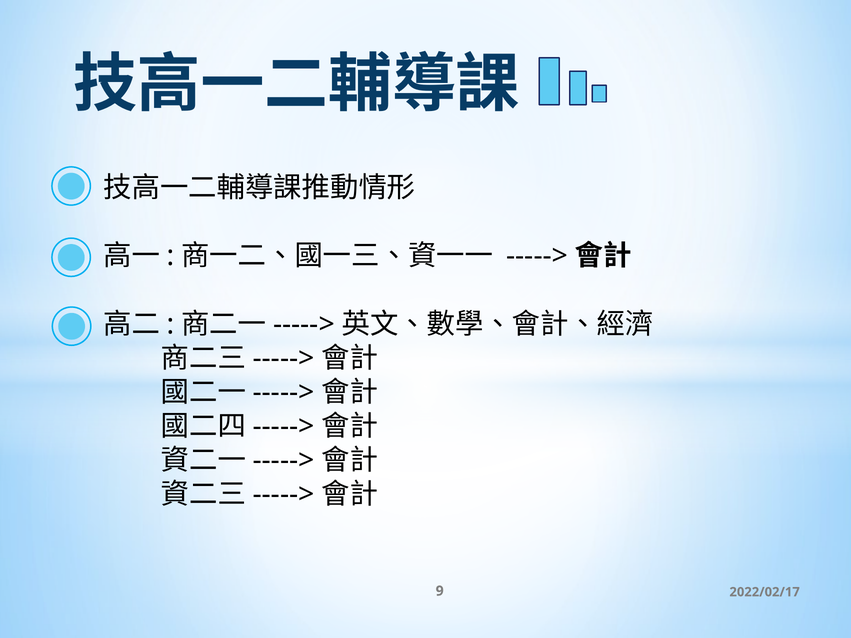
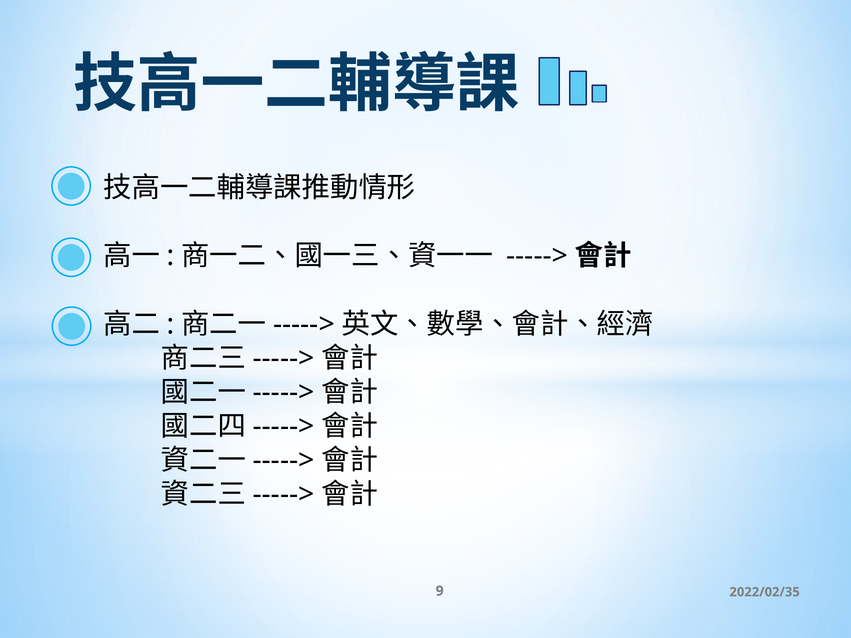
2022/02/17: 2022/02/17 -> 2022/02/35
